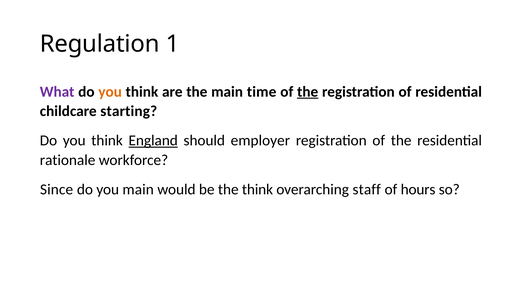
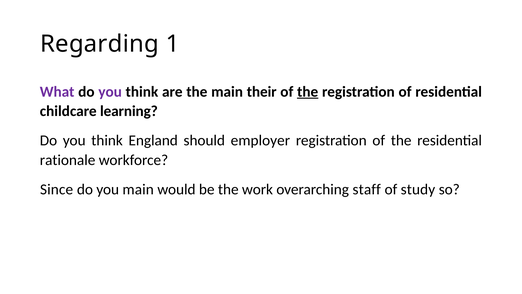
Regulation: Regulation -> Regarding
you at (110, 92) colour: orange -> purple
time: time -> their
starting: starting -> learning
England underline: present -> none
the think: think -> work
hours: hours -> study
